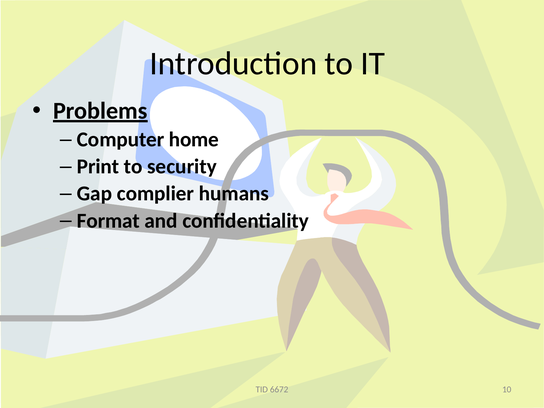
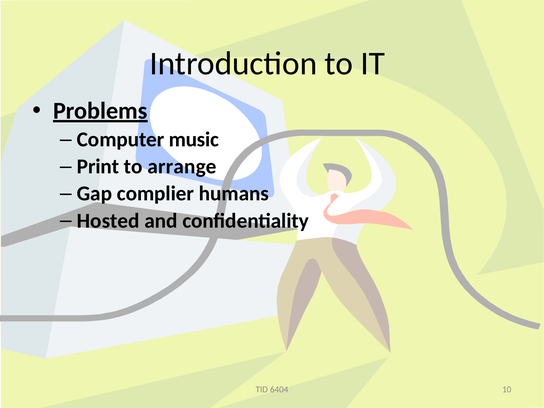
home: home -> music
security: security -> arrange
Format: Format -> Hosted
6672: 6672 -> 6404
